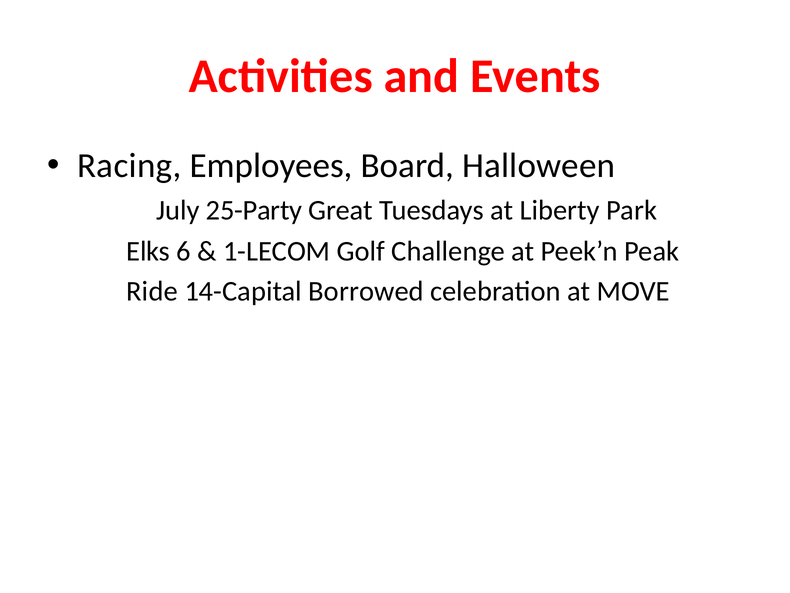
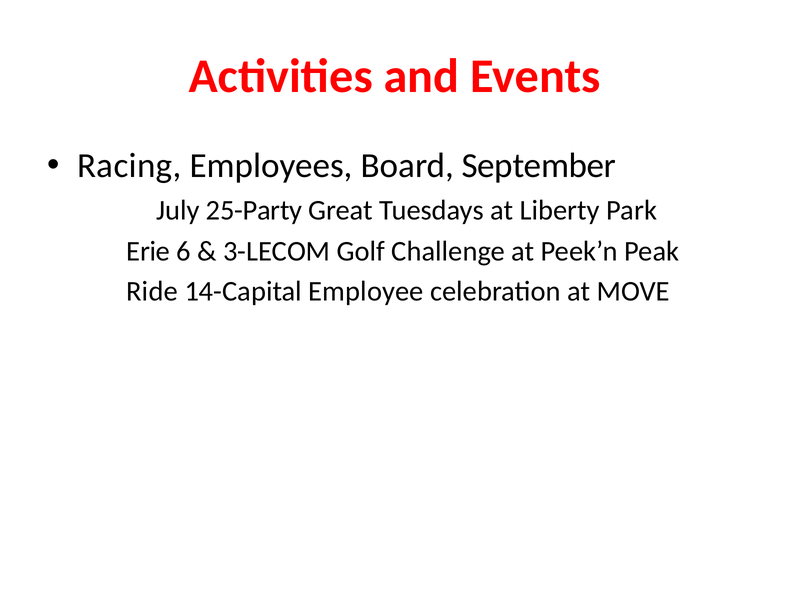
Halloween: Halloween -> September
Elks: Elks -> Erie
1-LECOM: 1-LECOM -> 3-LECOM
Borrowed: Borrowed -> Employee
